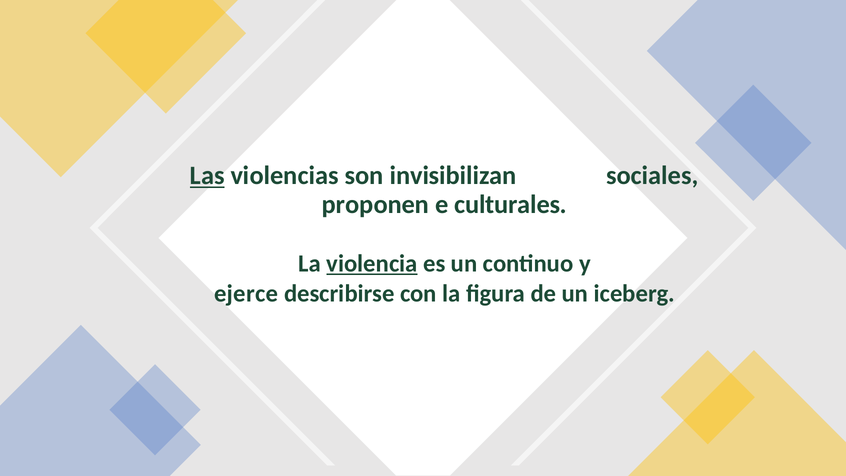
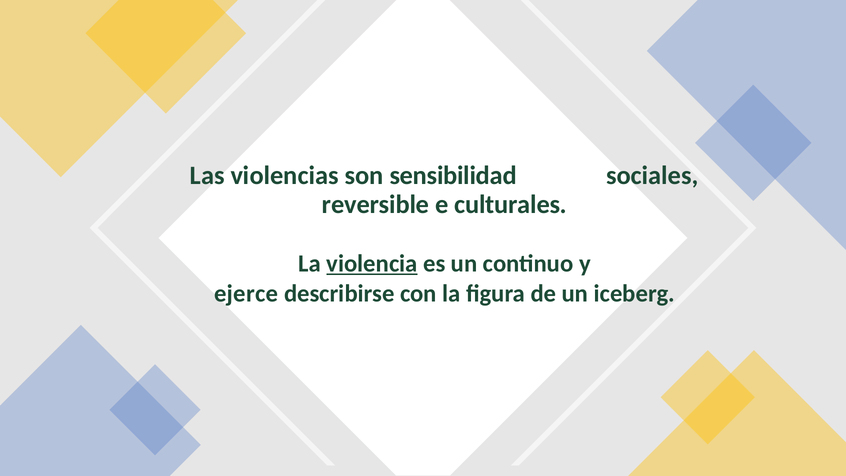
Las underline: present -> none
invisibilizan: invisibilizan -> sensibilidad
proponen: proponen -> reversible
